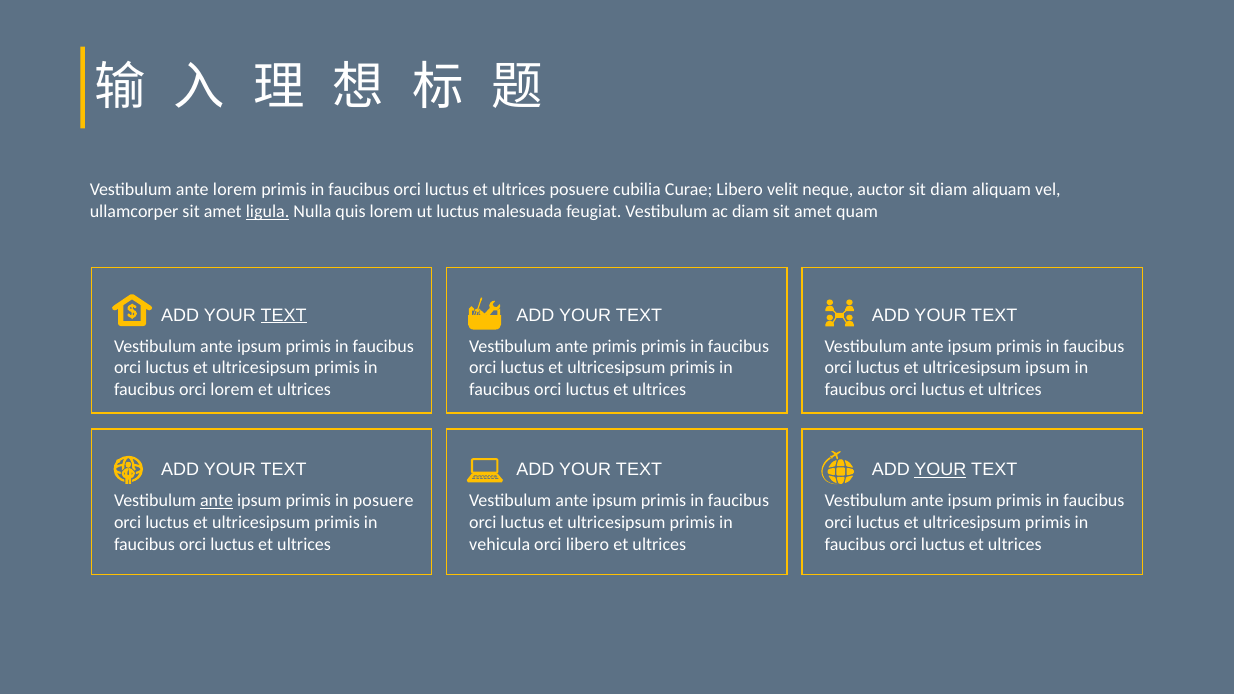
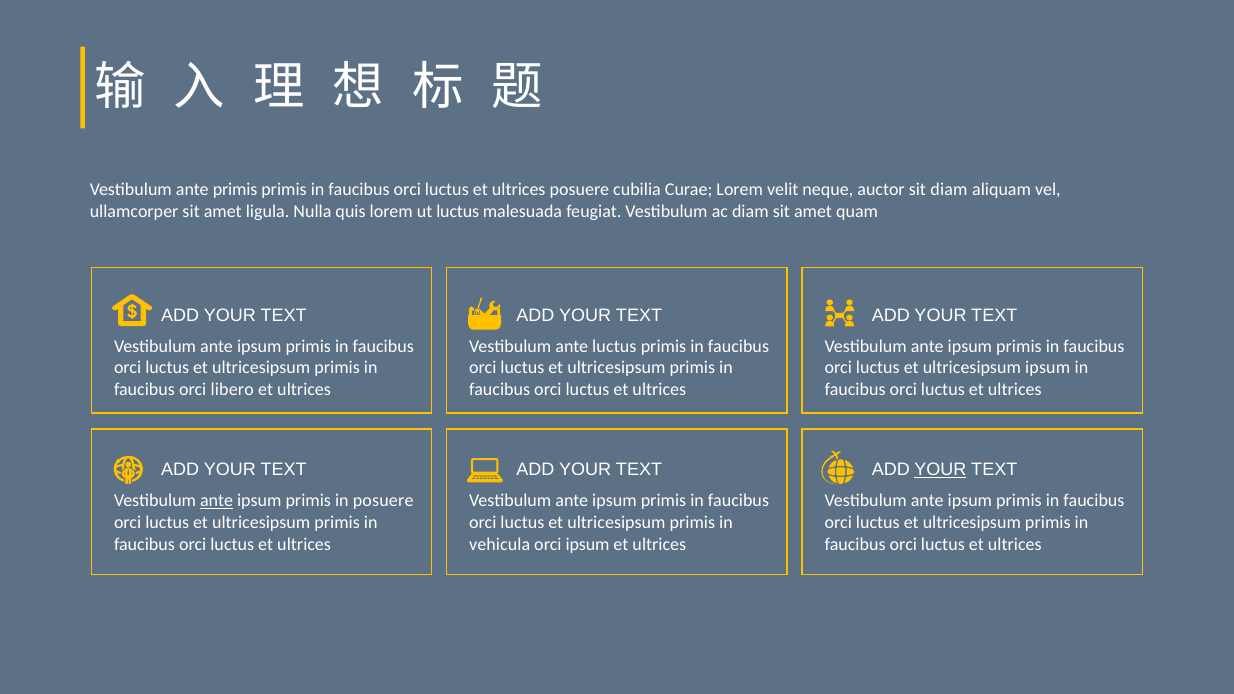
ante lorem: lorem -> primis
Curae Libero: Libero -> Lorem
ligula underline: present -> none
TEXT at (284, 315) underline: present -> none
ante primis: primis -> luctus
orci lorem: lorem -> libero
orci libero: libero -> ipsum
